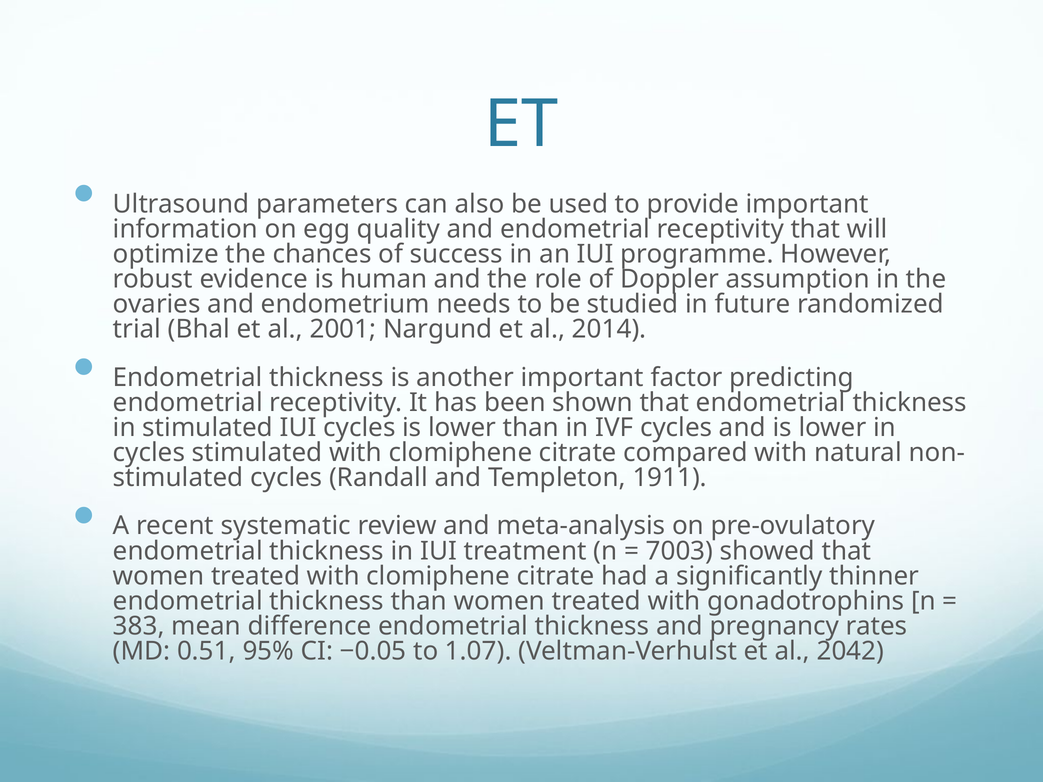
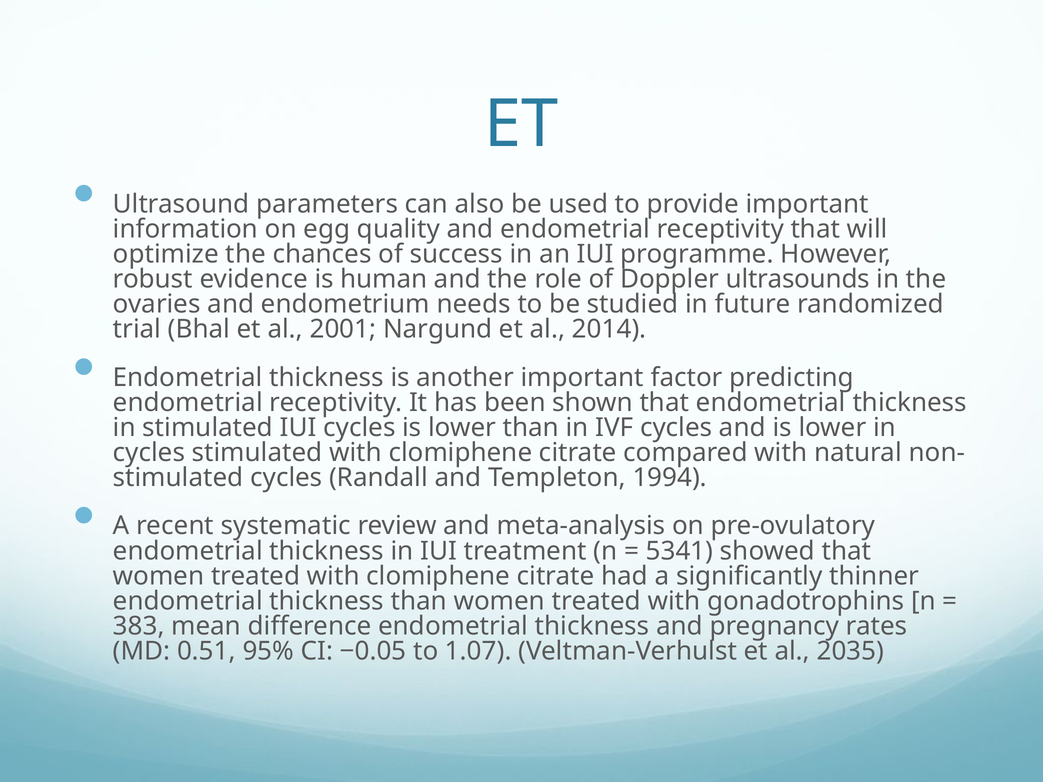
assumption: assumption -> ultrasounds
1911: 1911 -> 1994
7003: 7003 -> 5341
2042: 2042 -> 2035
